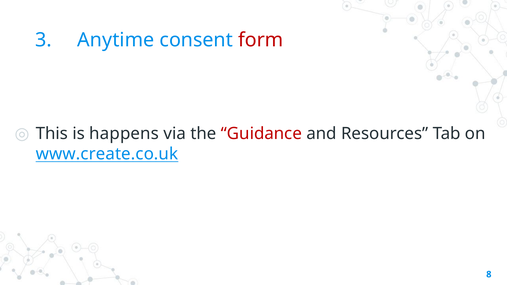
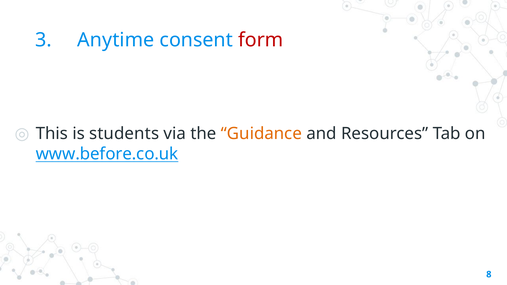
happens: happens -> students
Guidance colour: red -> orange
www.create.co.uk: www.create.co.uk -> www.before.co.uk
